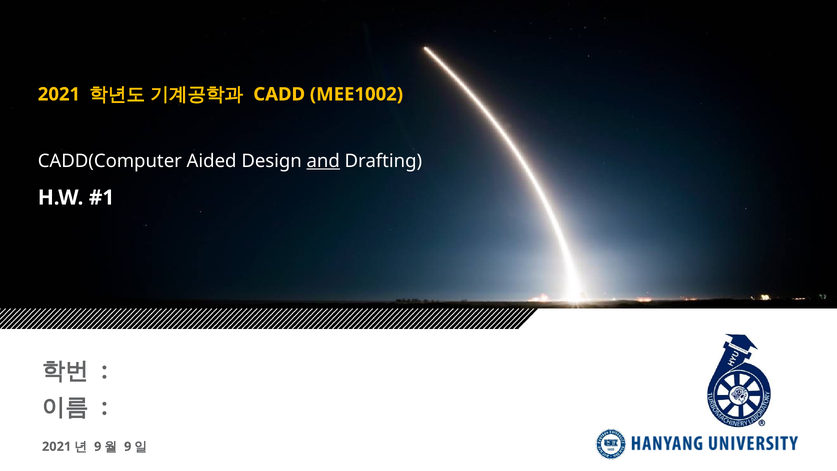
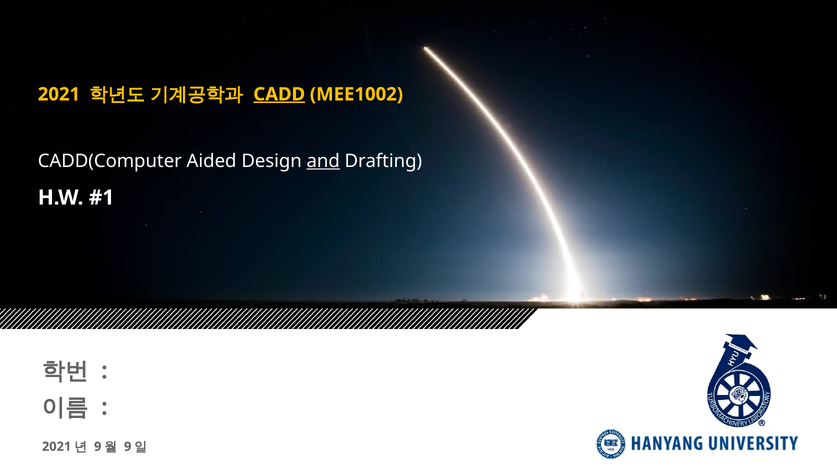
CADD underline: none -> present
